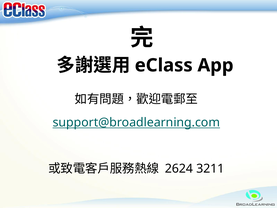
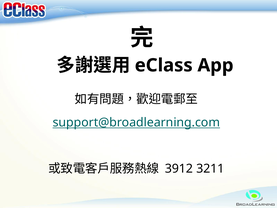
2624: 2624 -> 3912
